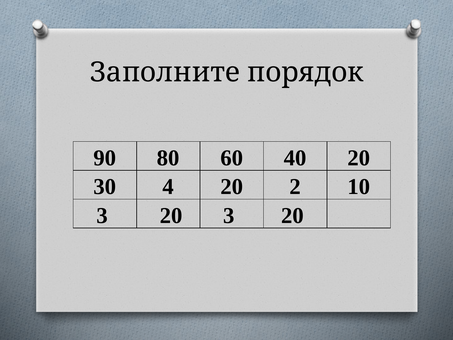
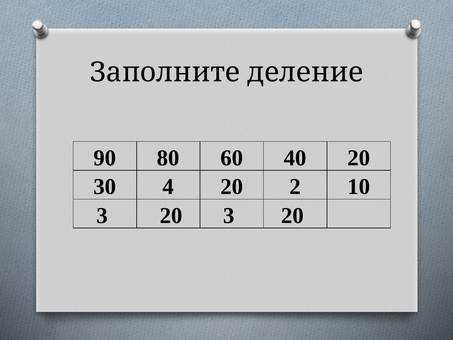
порядок: порядок -> деление
